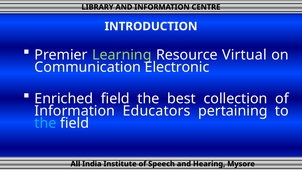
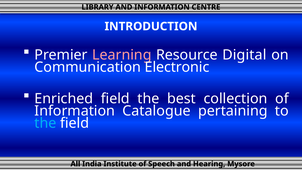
Learning colour: light green -> pink
Virtual: Virtual -> Digital
Educators: Educators -> Catalogue
